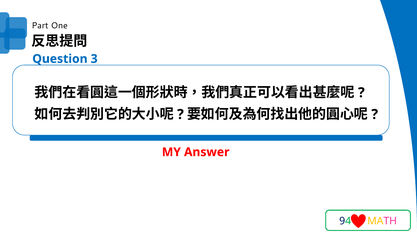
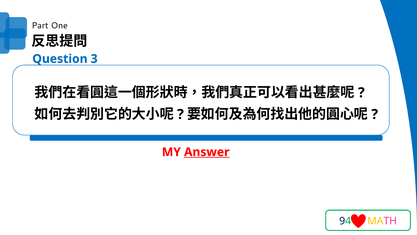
Answer underline: none -> present
